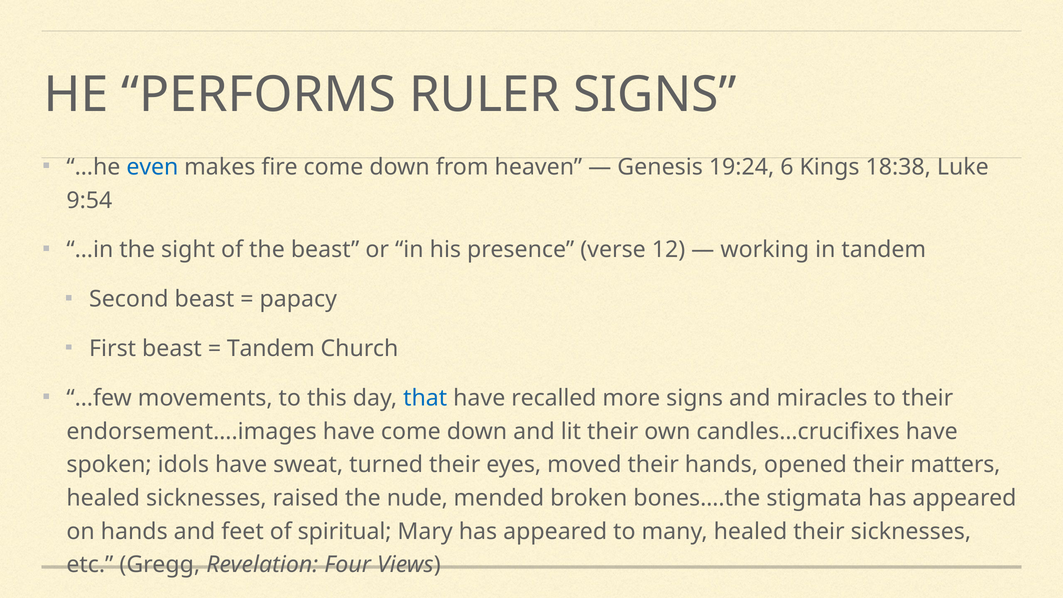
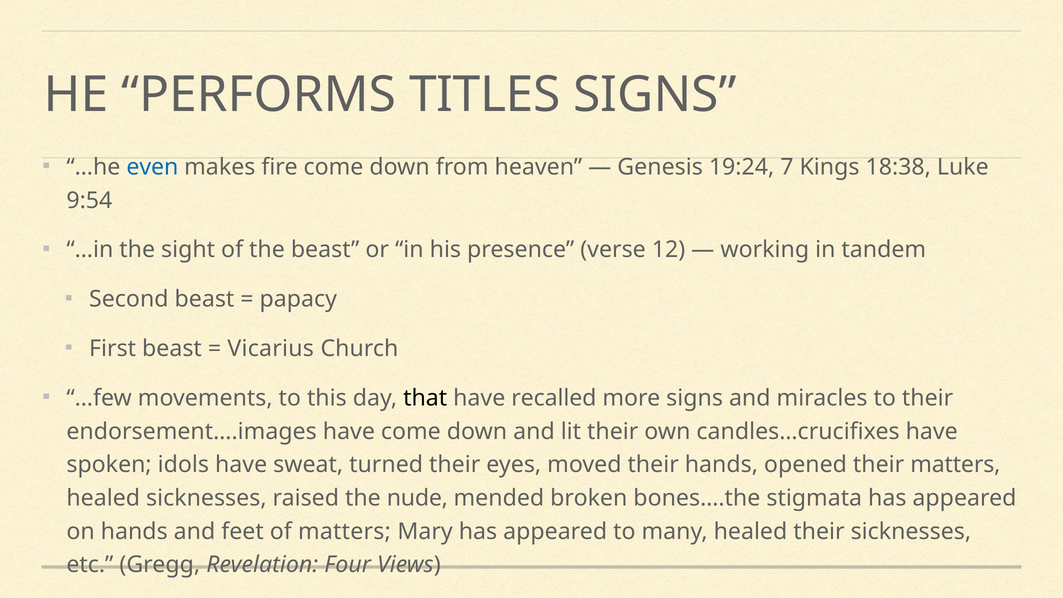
RULER: RULER -> TITLES
6: 6 -> 7
Tandem at (271, 349): Tandem -> Vicarius
that colour: blue -> black
of spiritual: spiritual -> matters
